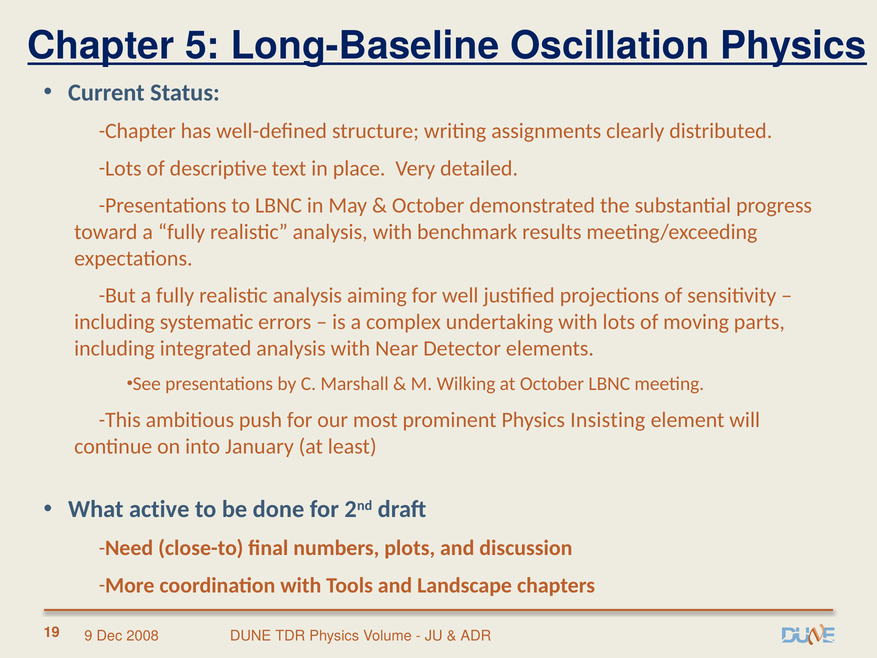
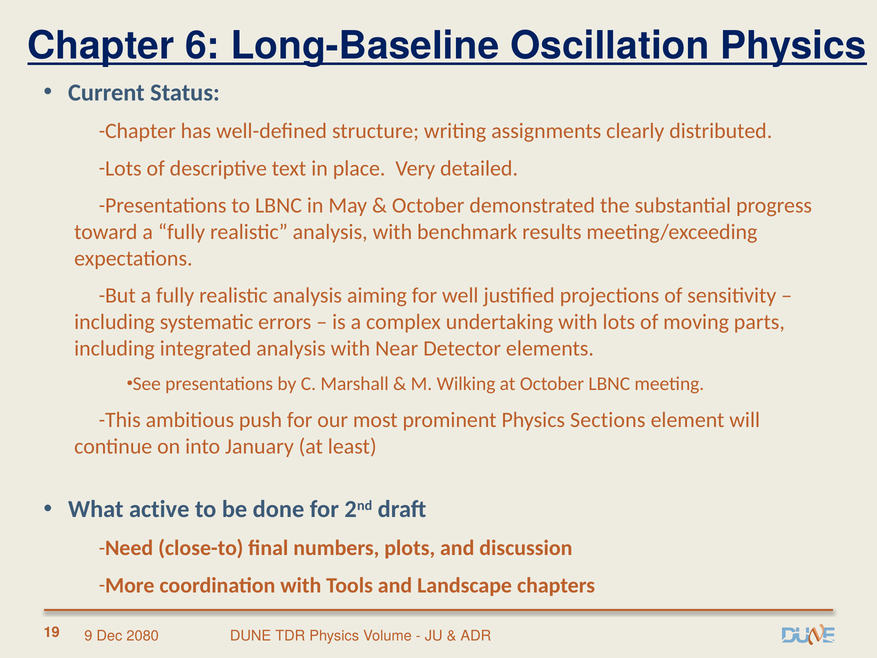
5: 5 -> 6
Insisting: Insisting -> Sections
2008: 2008 -> 2080
